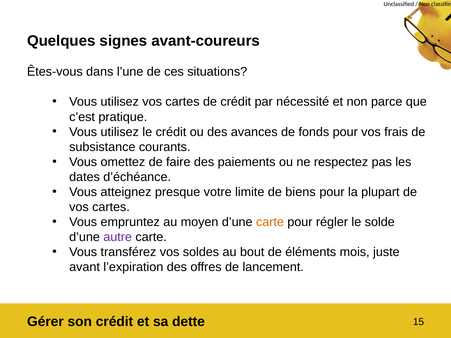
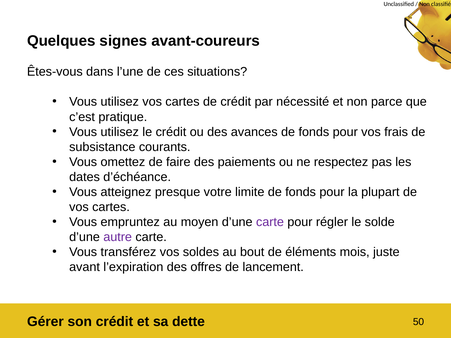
limite de biens: biens -> fonds
carte at (270, 222) colour: orange -> purple
15: 15 -> 50
